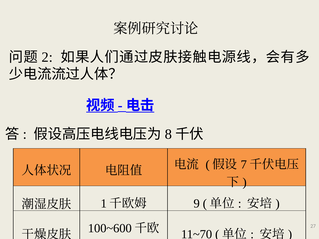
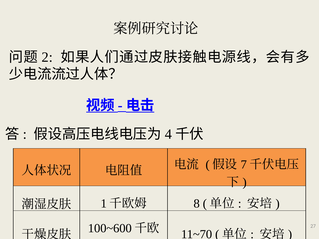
8: 8 -> 4
9: 9 -> 8
